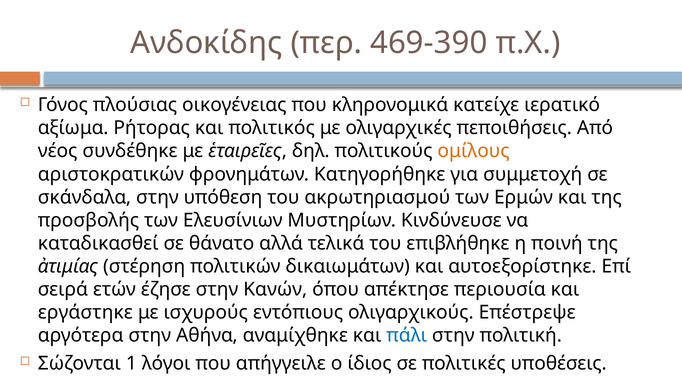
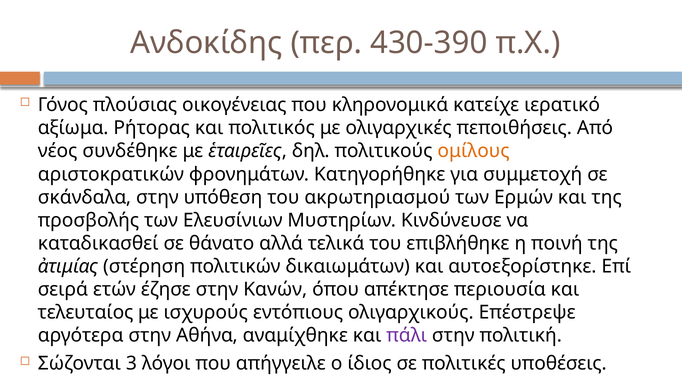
469-390: 469-390 -> 430-390
εργάστηκε: εργάστηκε -> τελευταίος
πάλι colour: blue -> purple
1: 1 -> 3
